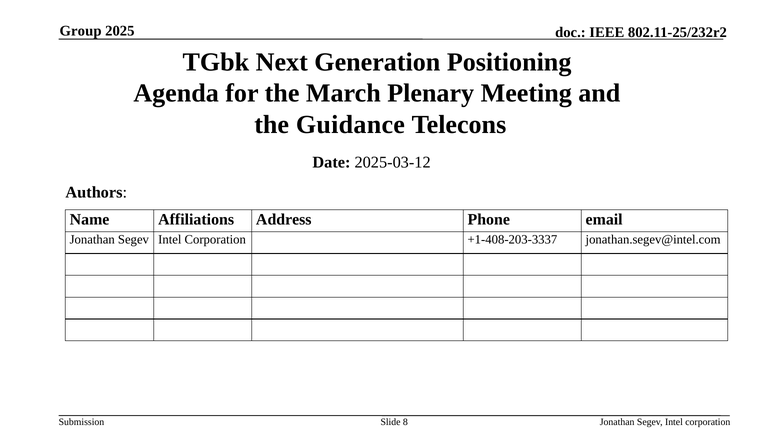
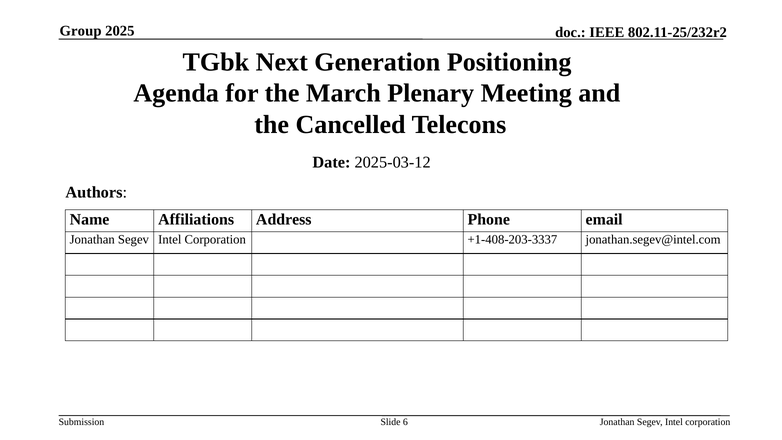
Guidance: Guidance -> Cancelled
8: 8 -> 6
